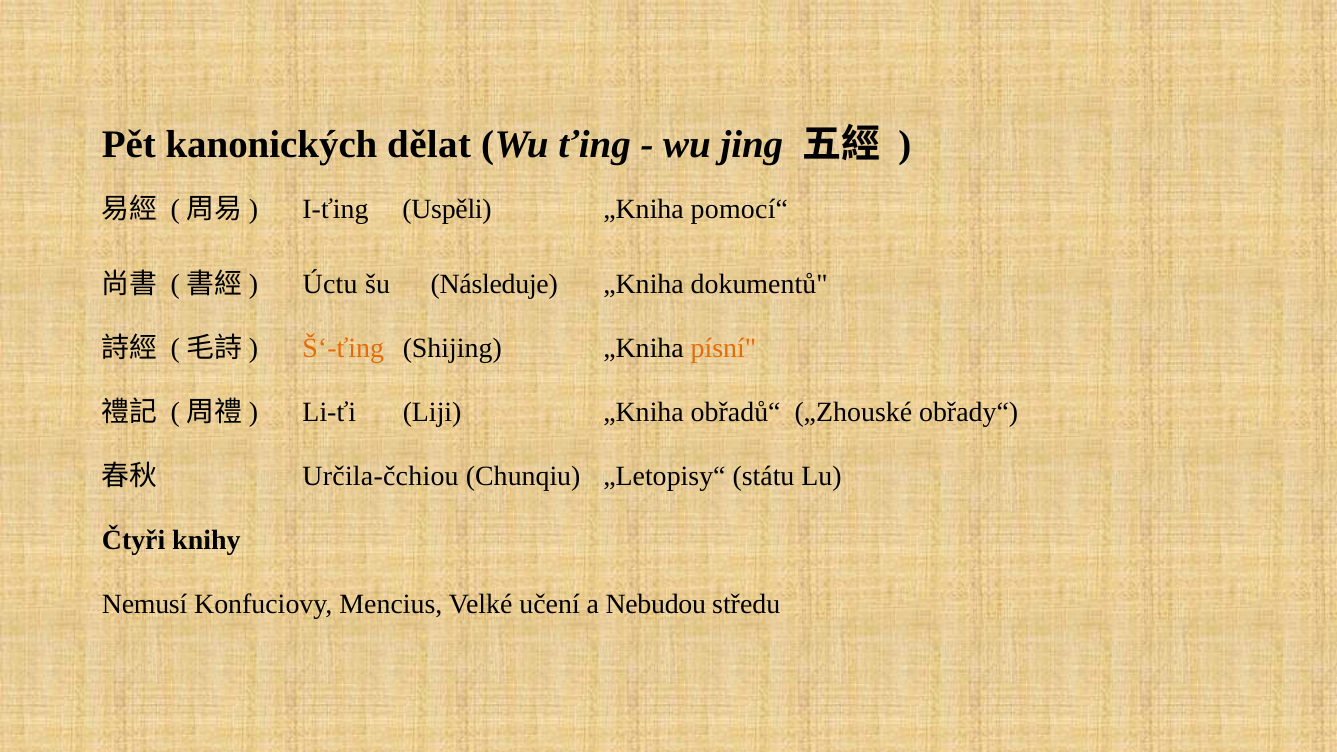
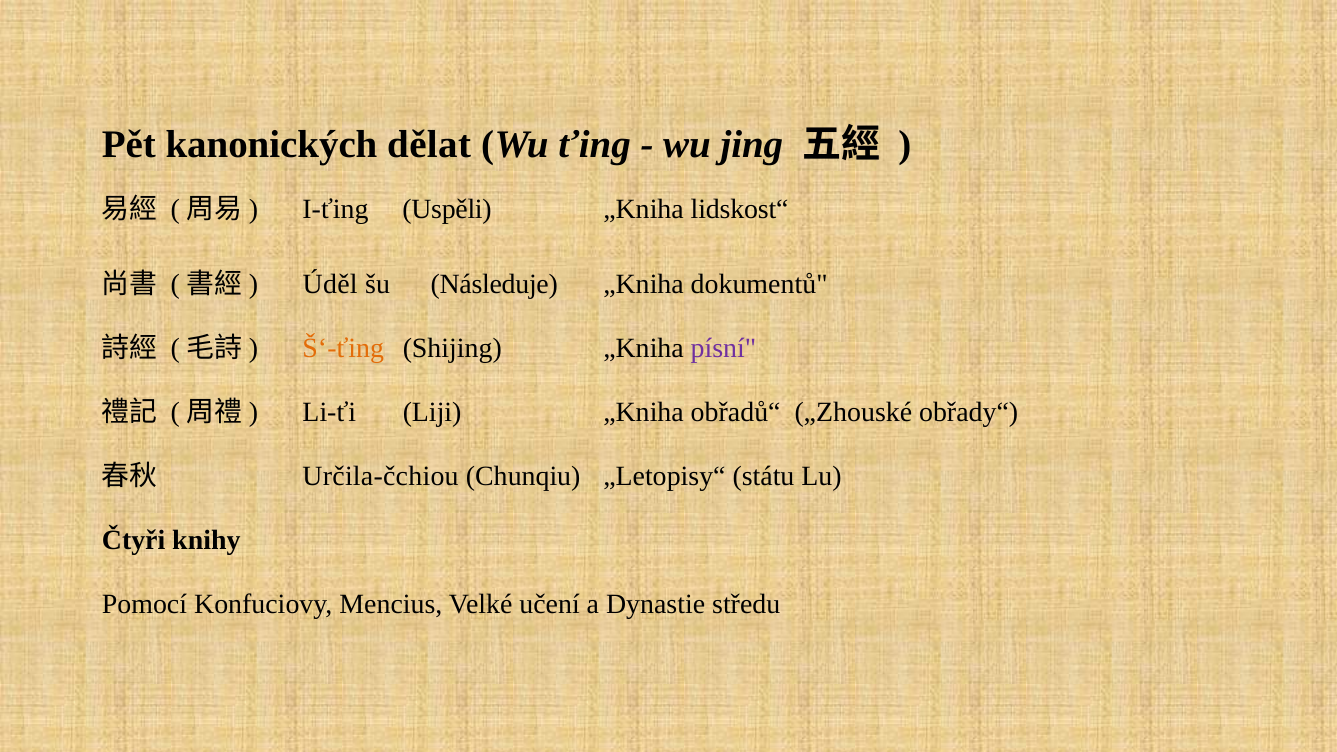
pomocí“: pomocí“ -> lidskost“
Úctu: Úctu -> Úděl
písní colour: orange -> purple
Nemusí: Nemusí -> Pomocí
Nebudou: Nebudou -> Dynastie
